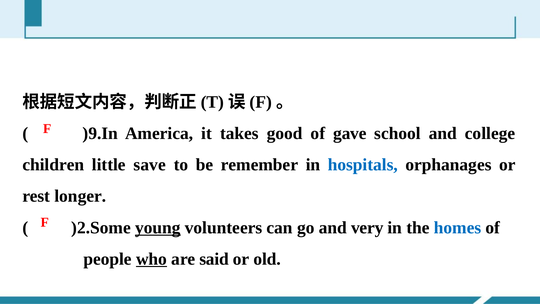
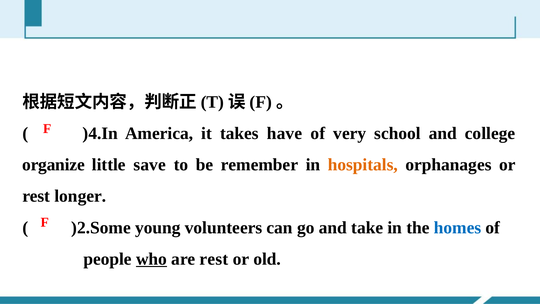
)9.In: )9.In -> )4.In
good: good -> have
gave: gave -> very
children: children -> organize
hospitals colour: blue -> orange
young underline: present -> none
very: very -> take
are said: said -> rest
